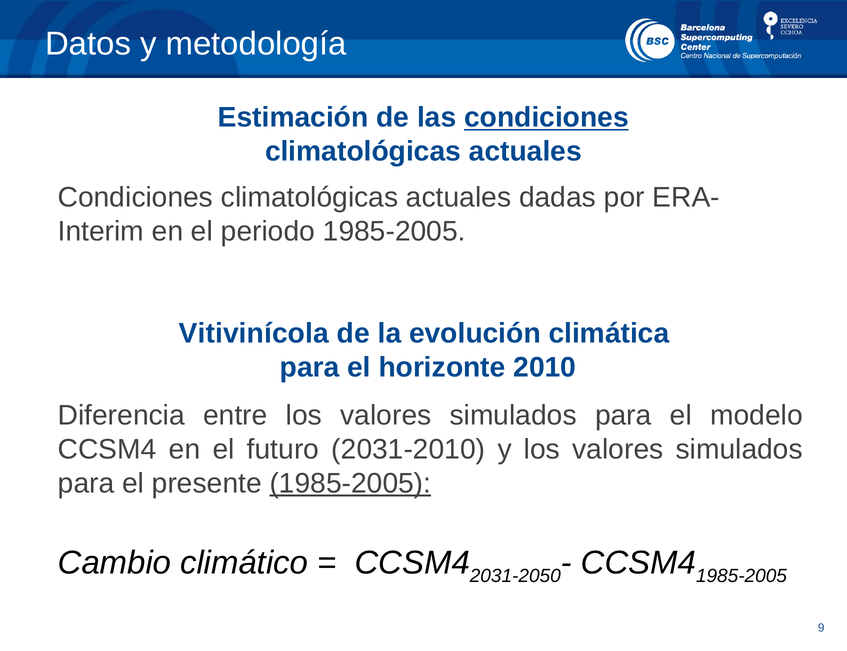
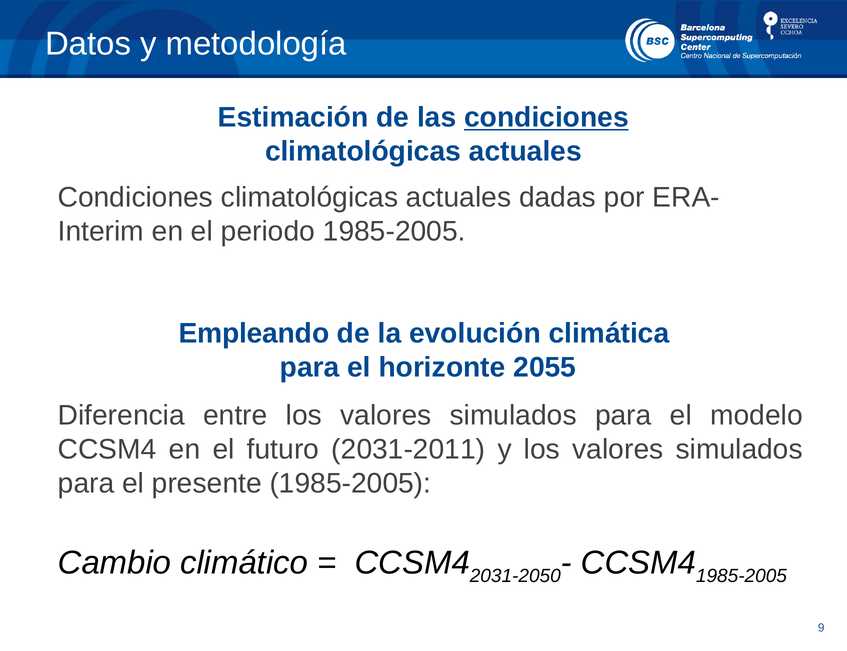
Vitivinícola: Vitivinícola -> Empleando
2010: 2010 -> 2055
2031-2010: 2031-2010 -> 2031-2011
1985-2005 at (350, 483) underline: present -> none
